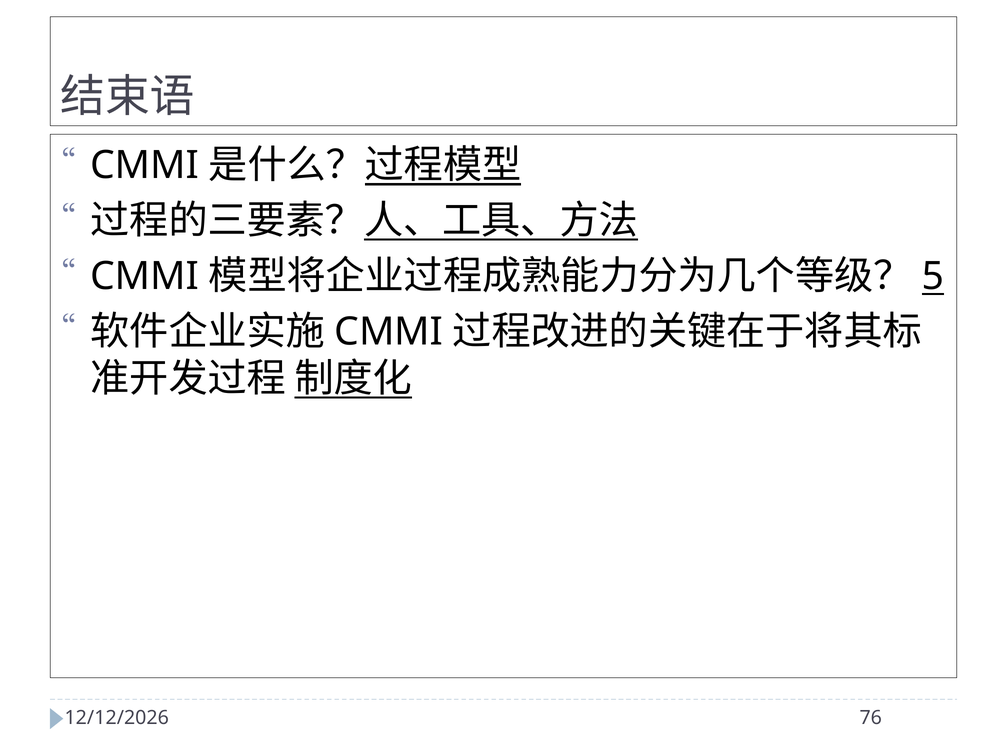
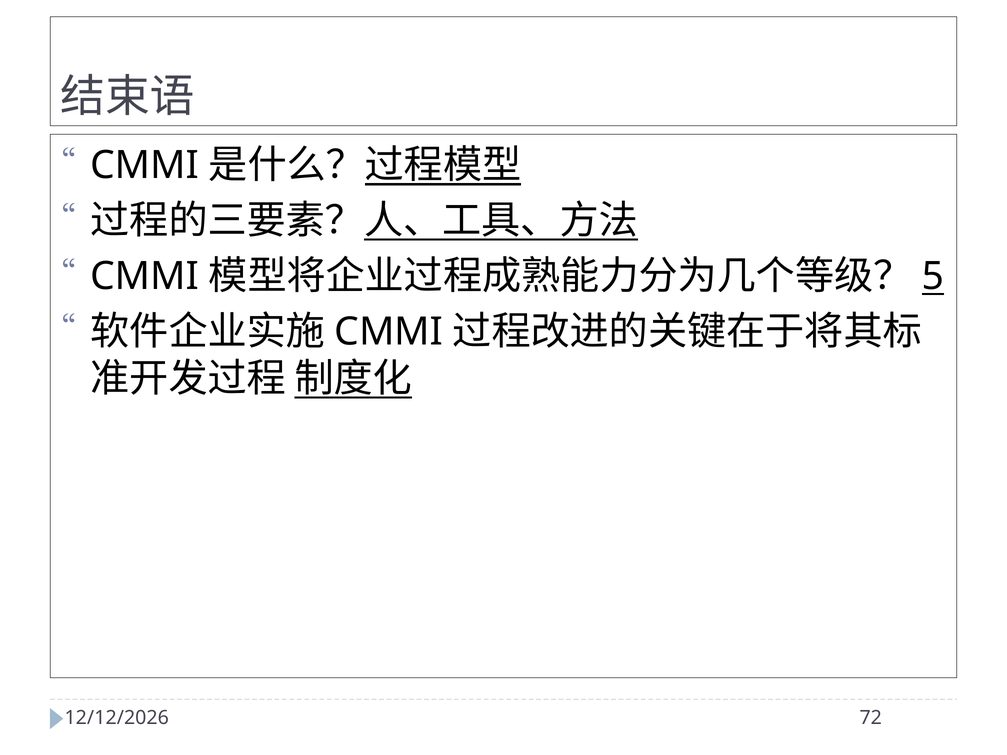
76: 76 -> 72
